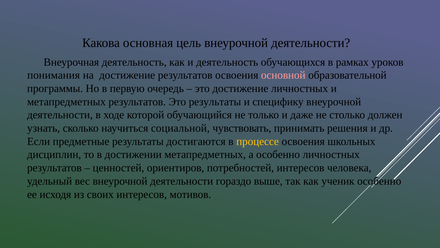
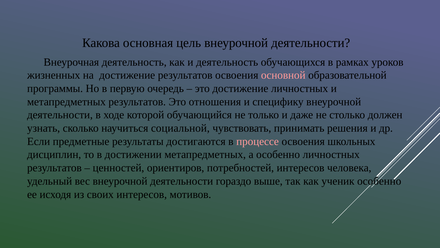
понимания: понимания -> жизненных
Это результаты: результаты -> отношения
процессе colour: yellow -> pink
